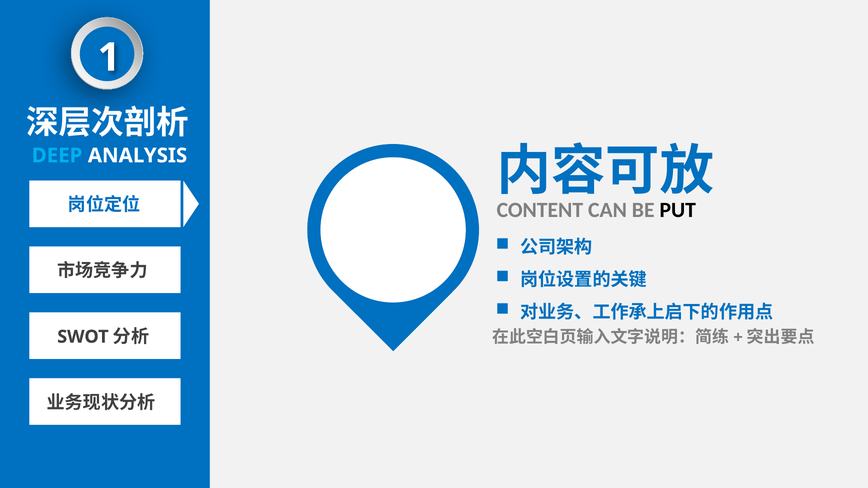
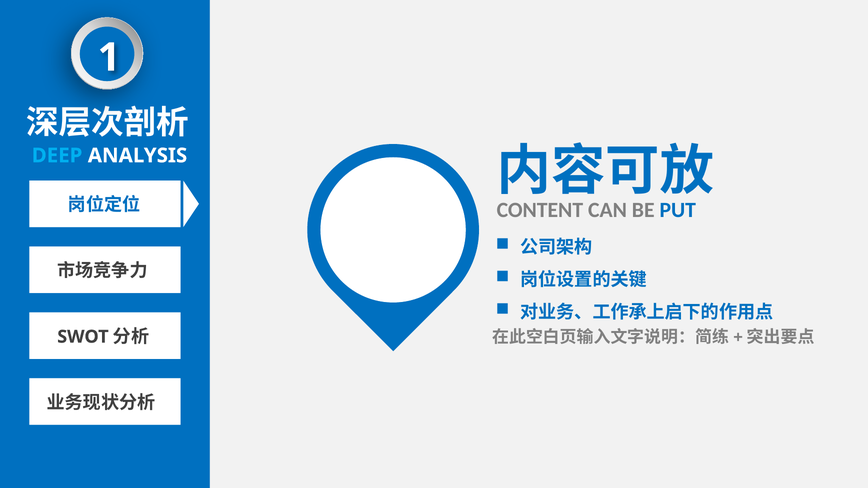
PUT colour: black -> blue
